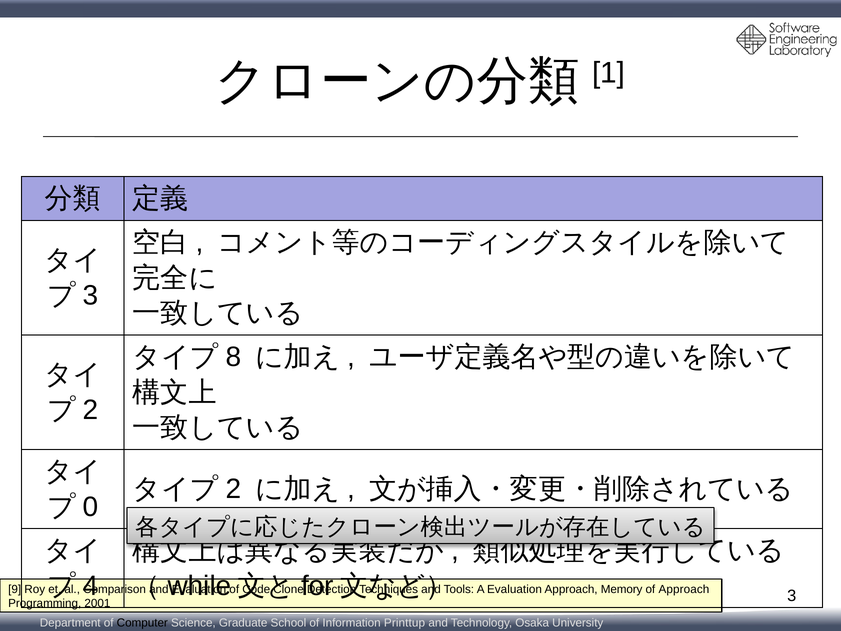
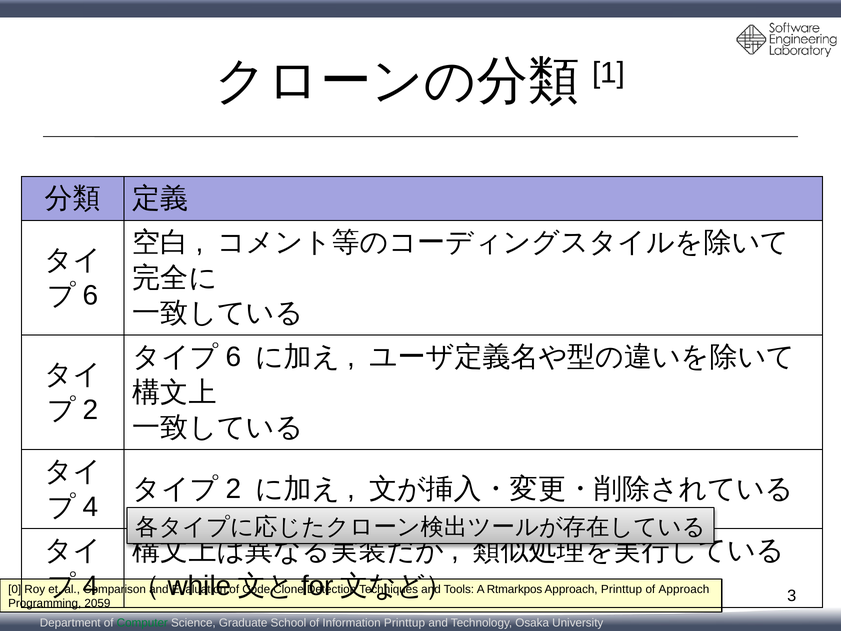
3 at (91, 295): 3 -> 6
8 at (233, 357): 8 -> 6
0 at (91, 507): 0 -> 4
9: 9 -> 0
A Evaluation: Evaluation -> Rtmarkpos
Approach Memory: Memory -> Printtup
2001: 2001 -> 2059
Computer colour: black -> green
